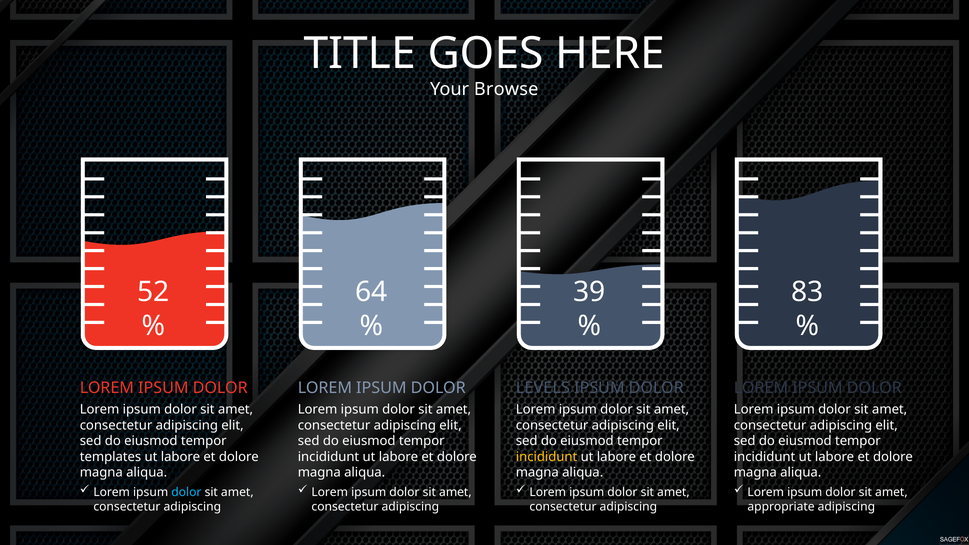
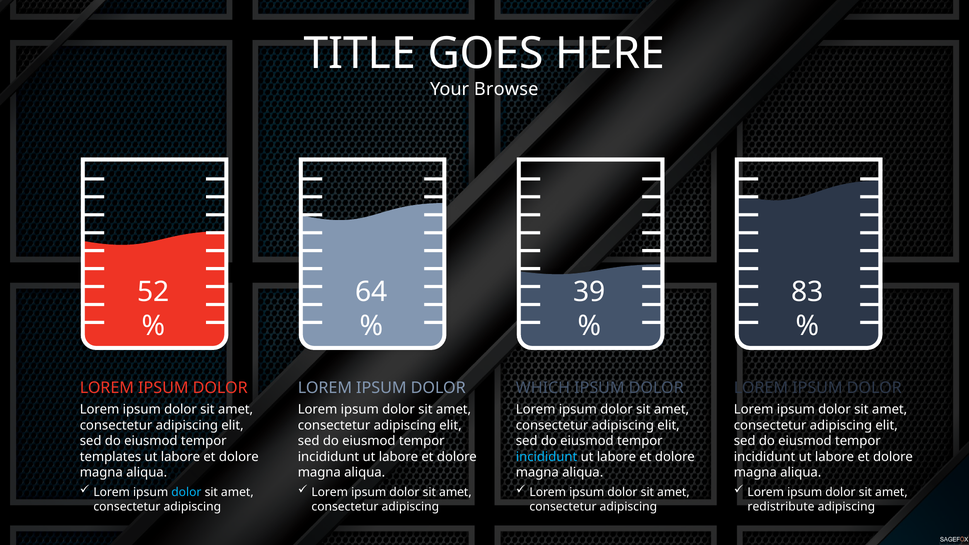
LEVELS: LEVELS -> WHICH
incididunt at (547, 457) colour: yellow -> light blue
appropriate: appropriate -> redistribute
